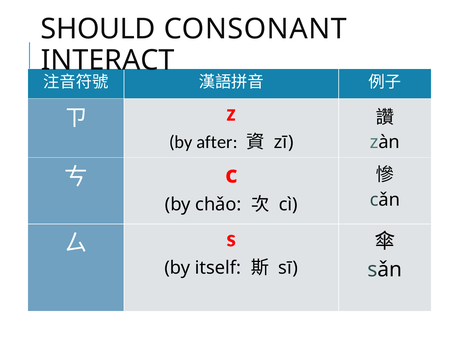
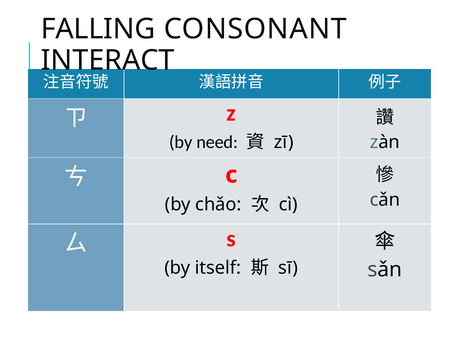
SHOULD: SHOULD -> FALLING
after: after -> need
